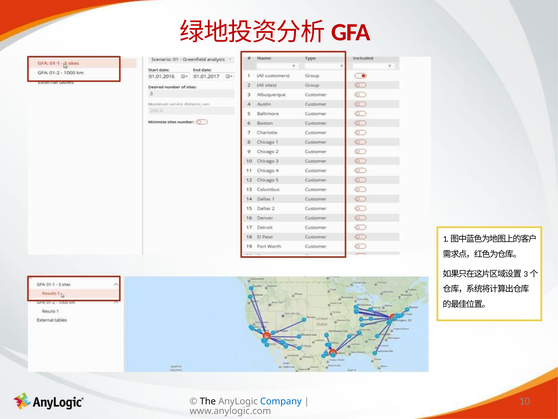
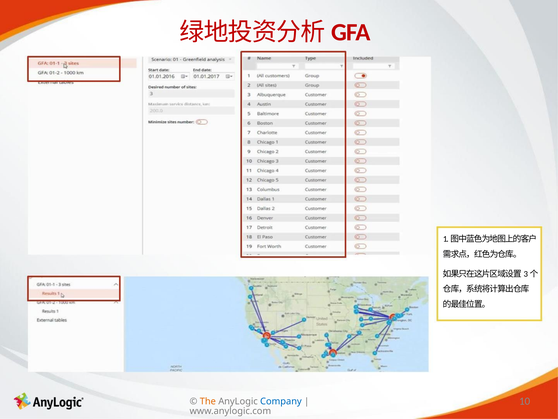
The colour: black -> orange
